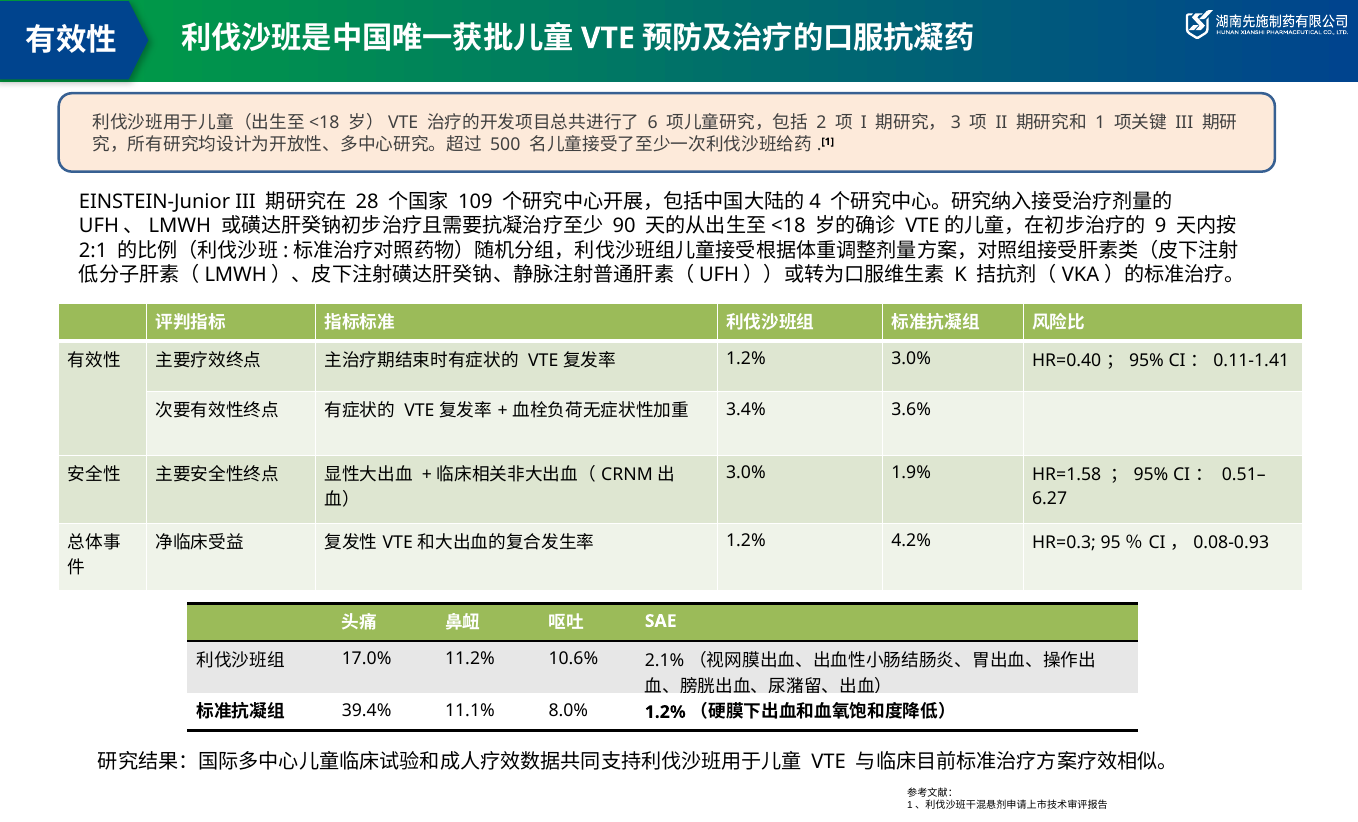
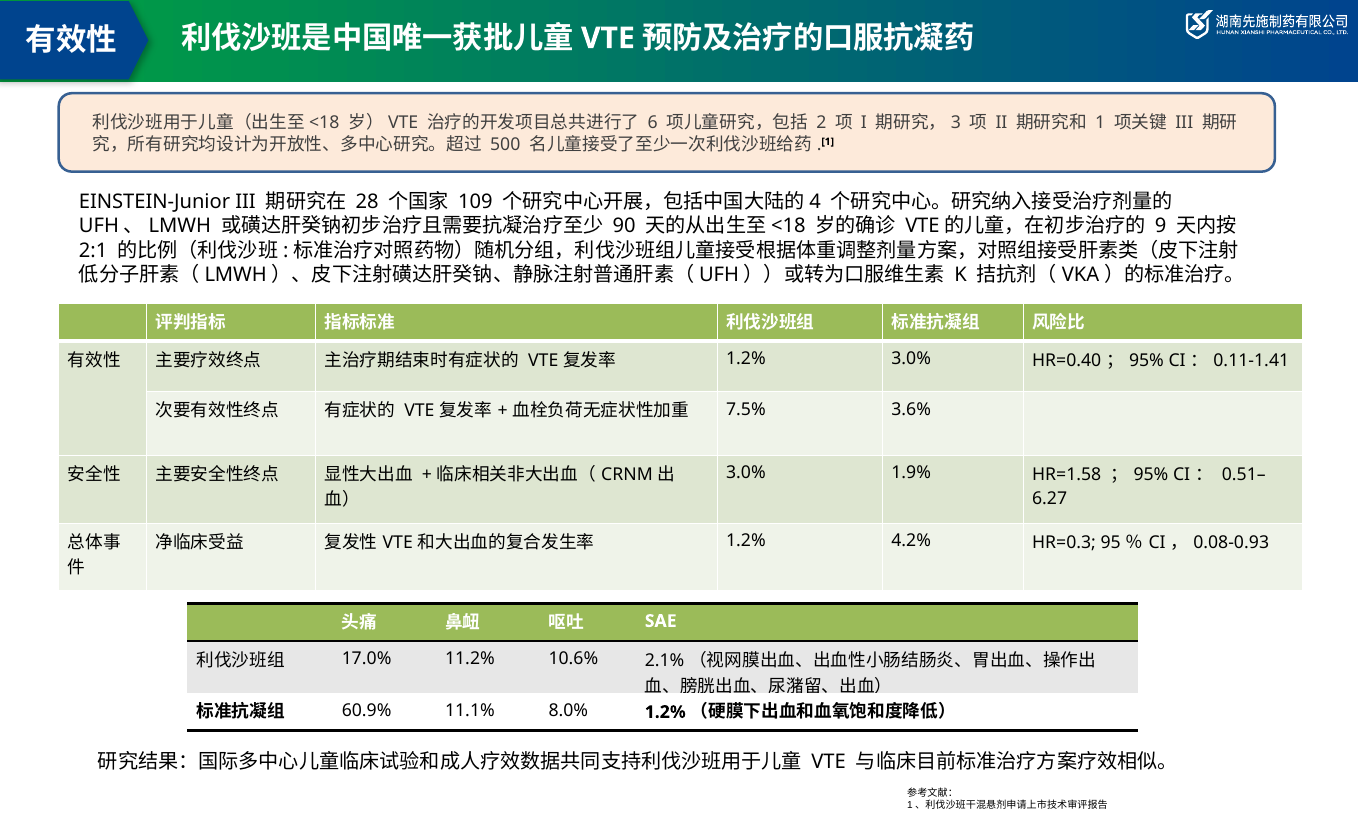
3.4%: 3.4% -> 7.5%
39.4%: 39.4% -> 60.9%
